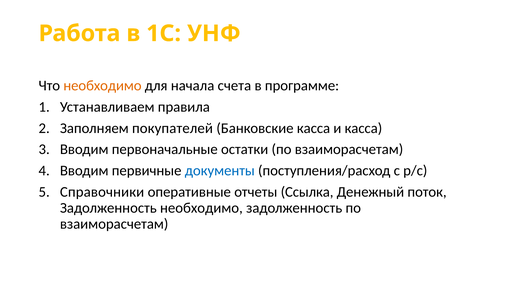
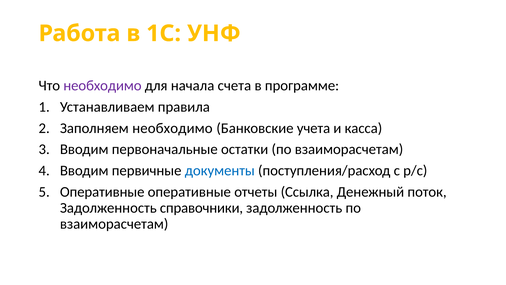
необходимо at (102, 86) colour: orange -> purple
Заполняем покупателей: покупателей -> необходимо
Банковские касса: касса -> учета
Справочники at (102, 192): Справочники -> Оперативные
Задолженность необходимо: необходимо -> справочники
